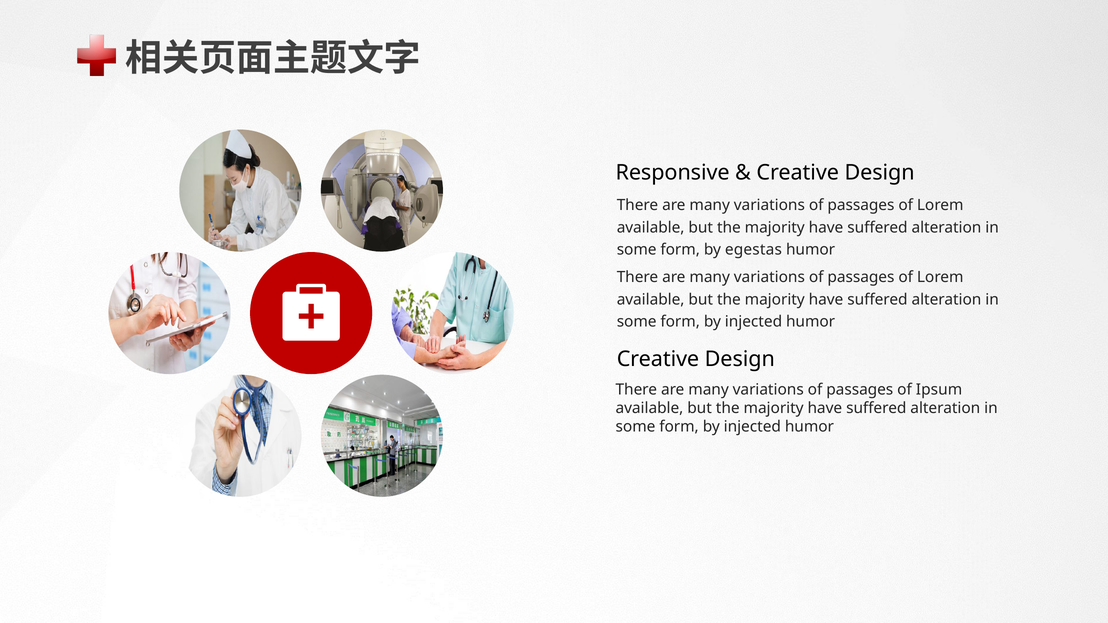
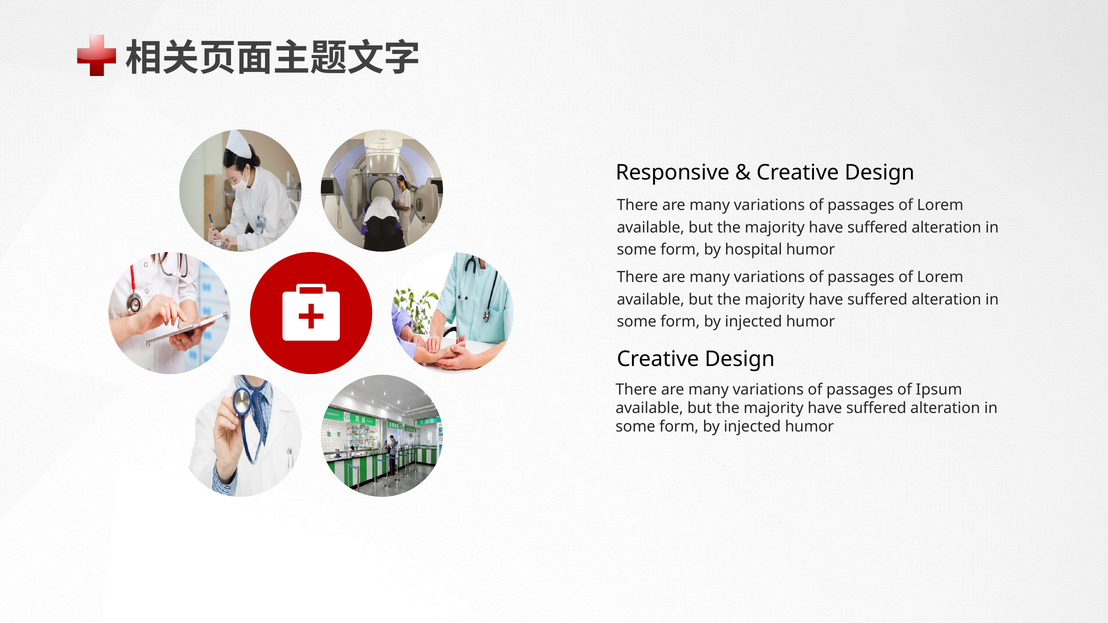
egestas: egestas -> hospital
